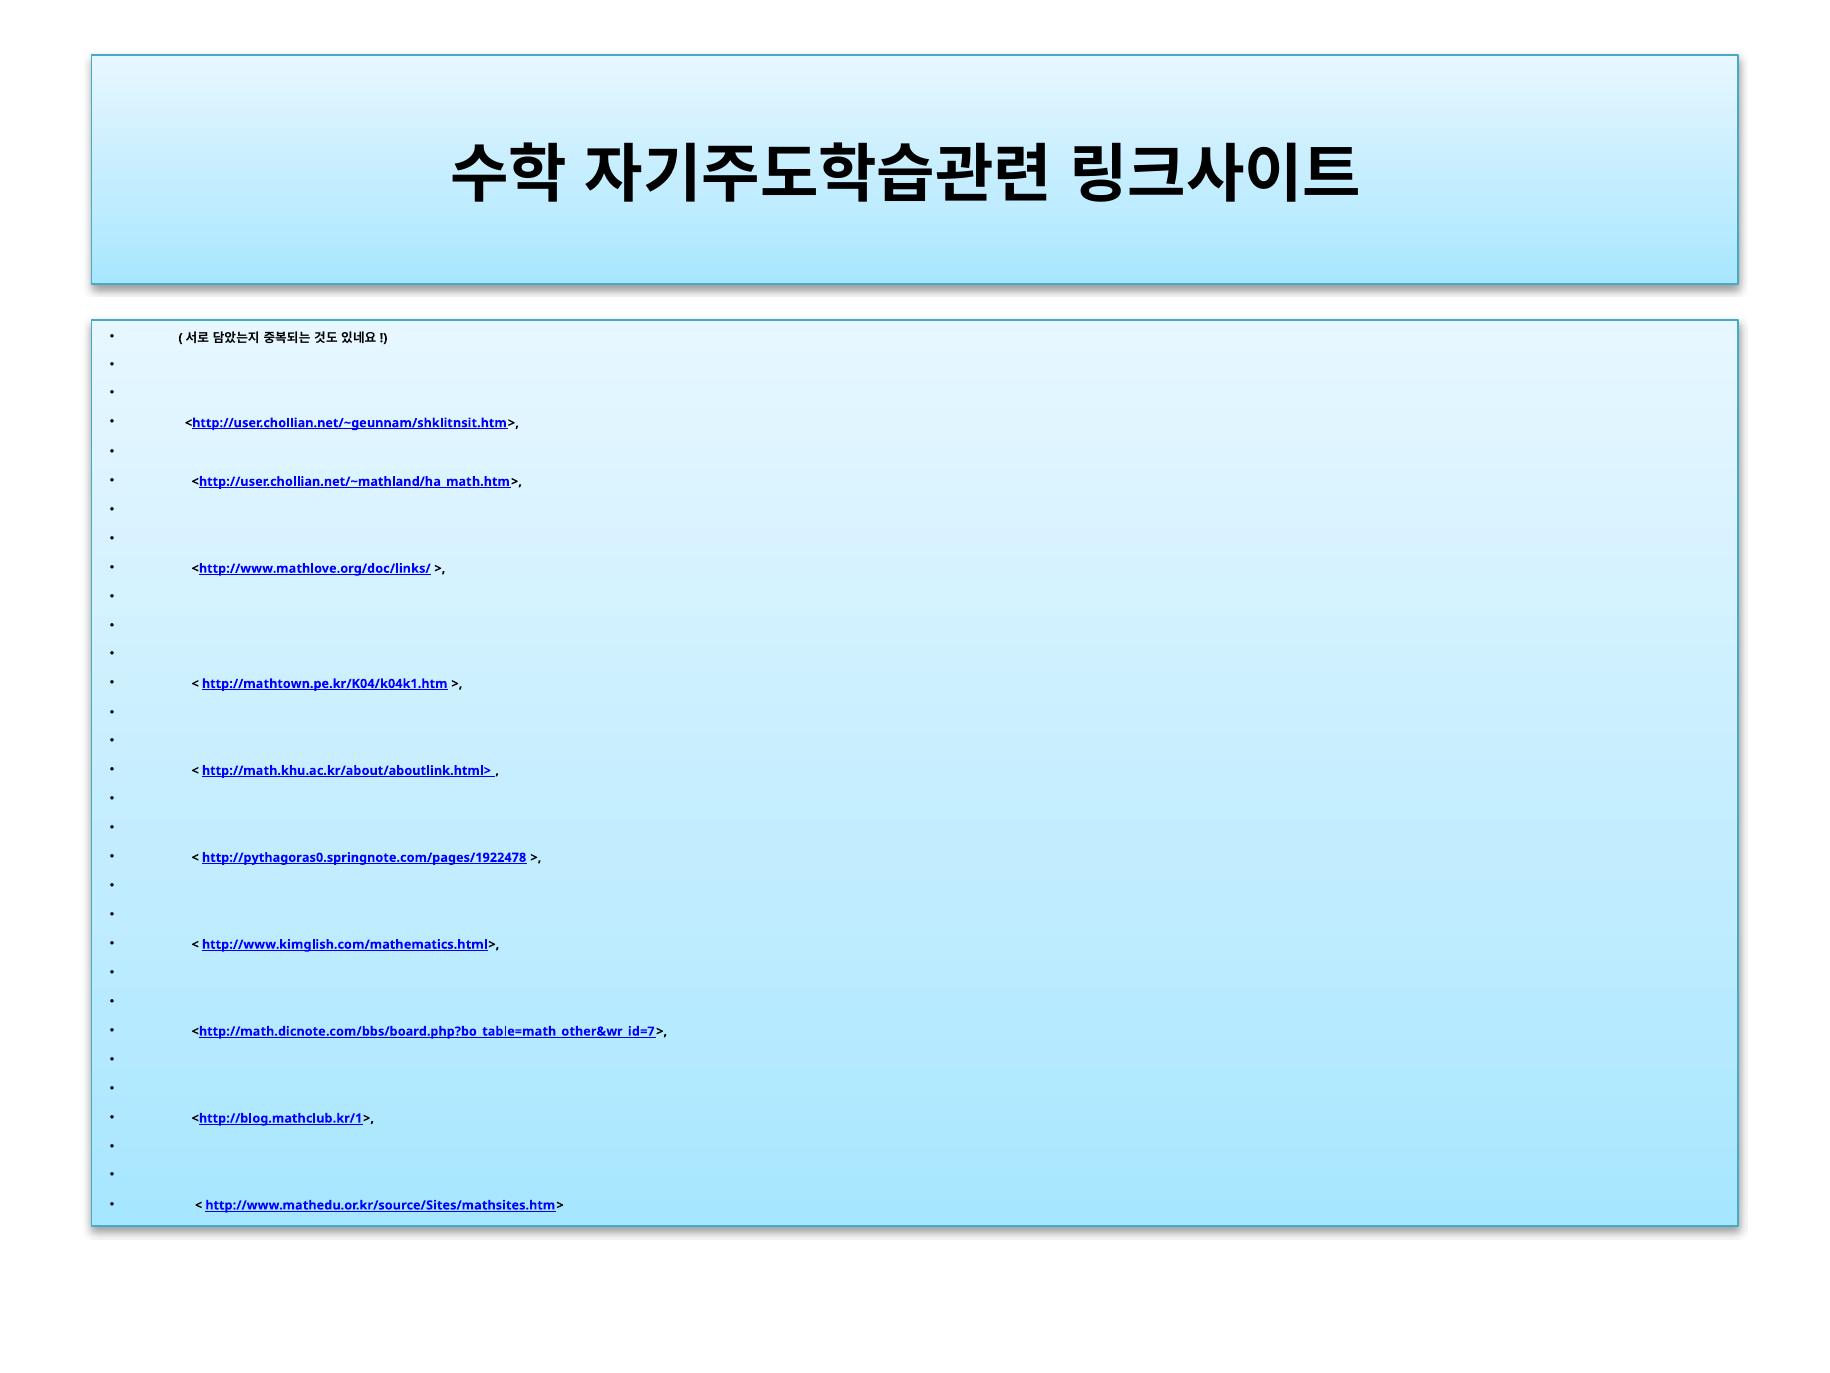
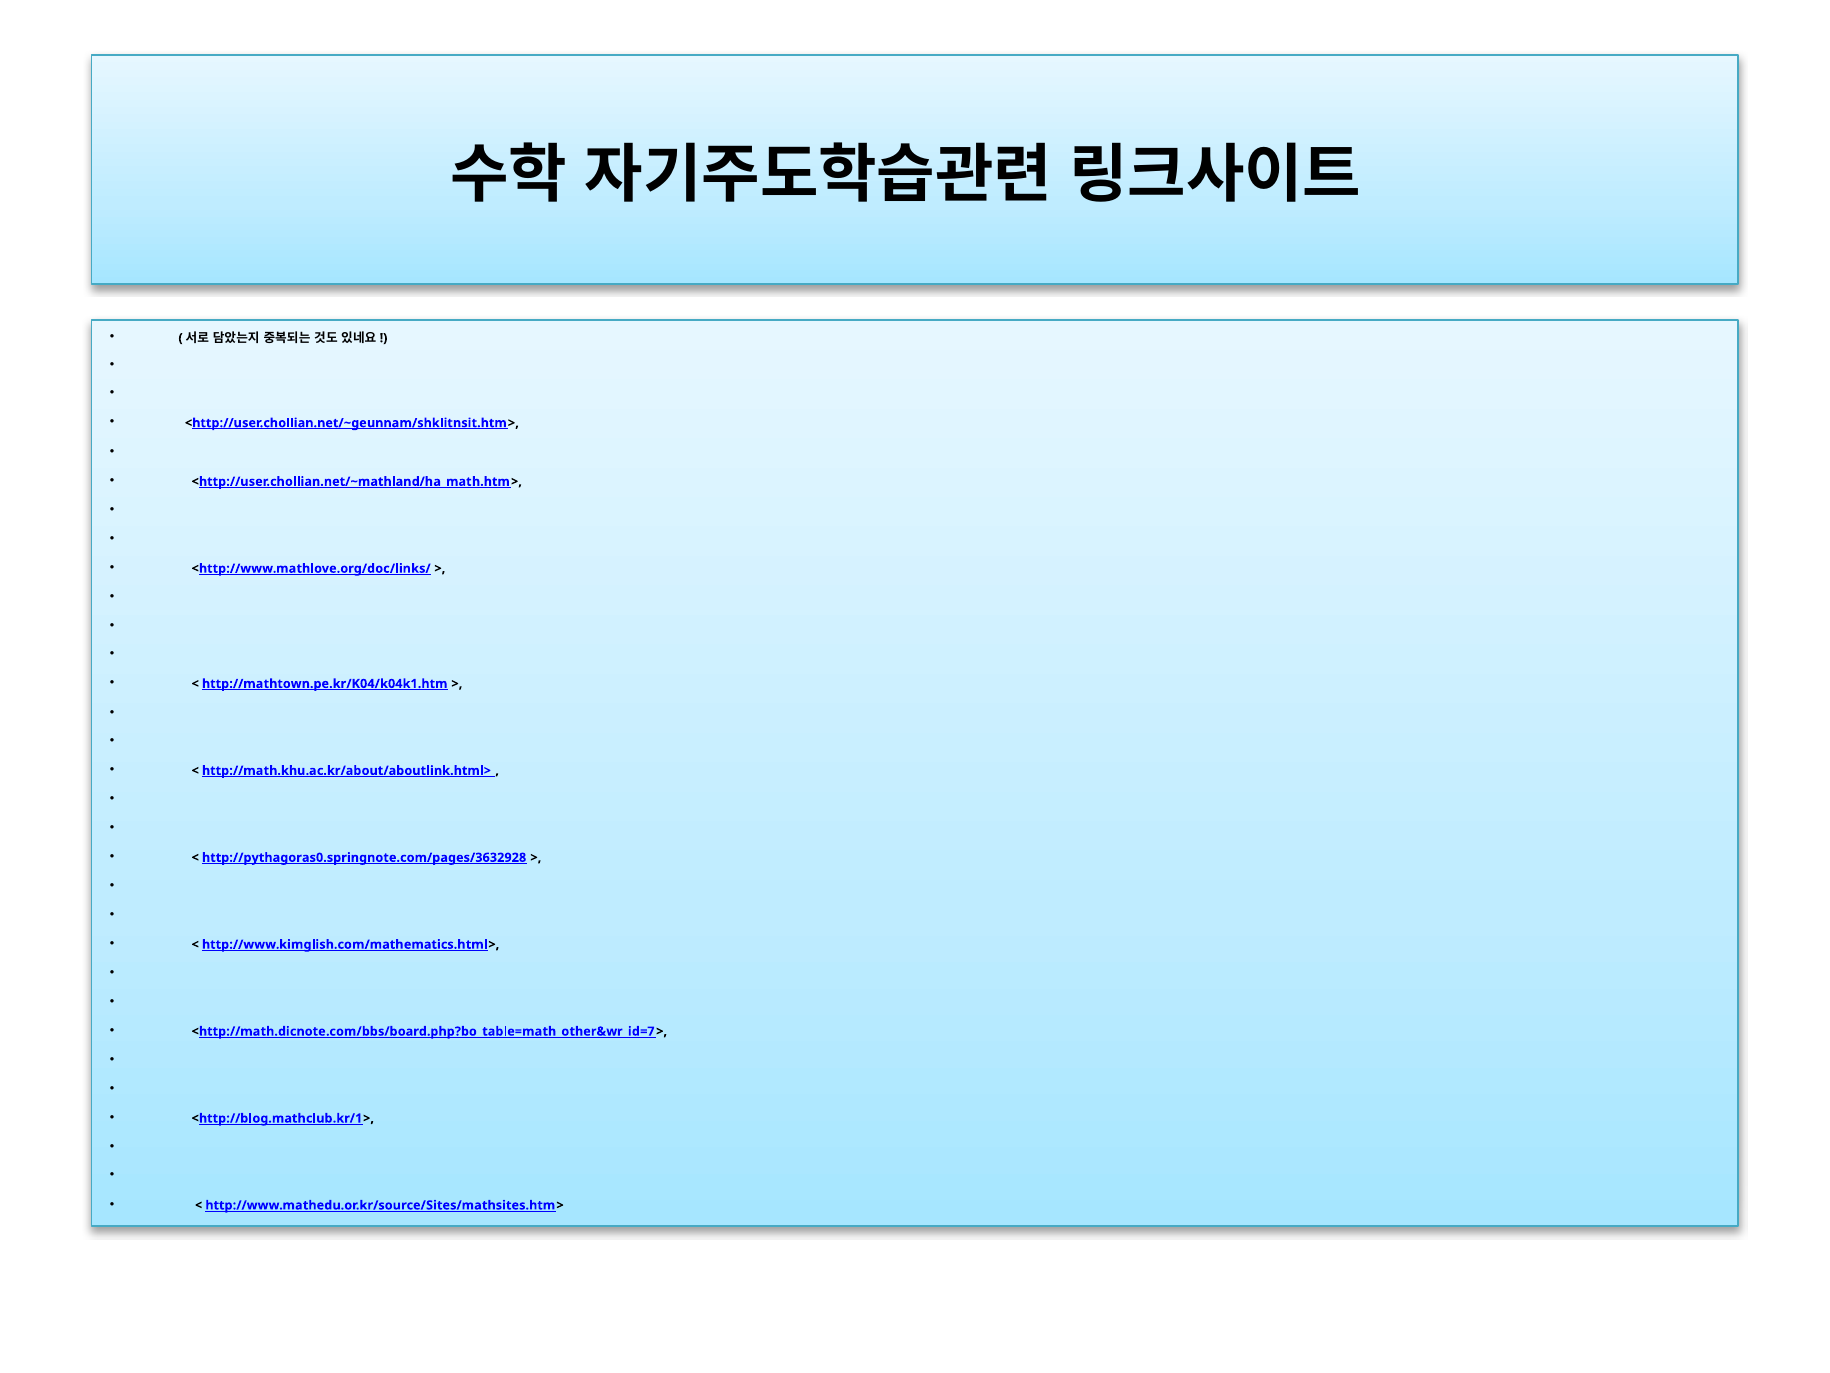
http://pythagoras0.springnote.com/pages/1922478: http://pythagoras0.springnote.com/pages/1922478 -> http://pythagoras0.springnote.com/pages/3632928
